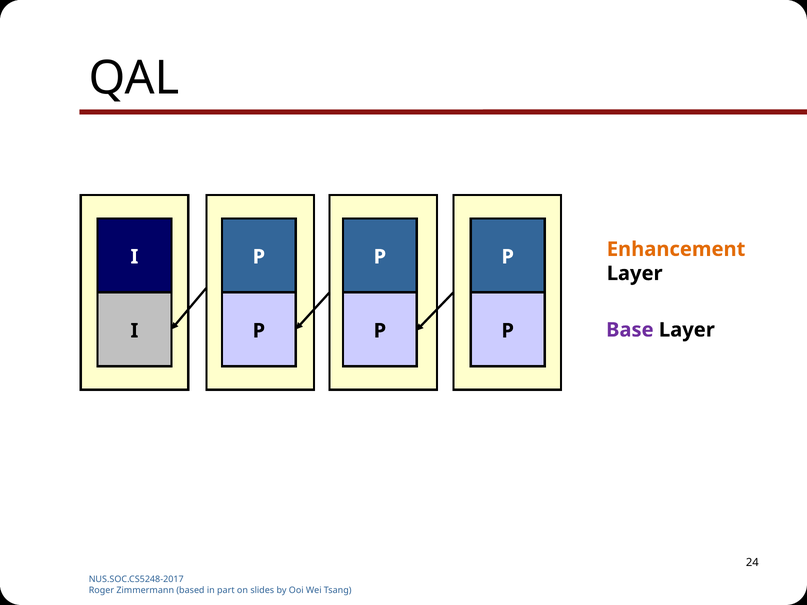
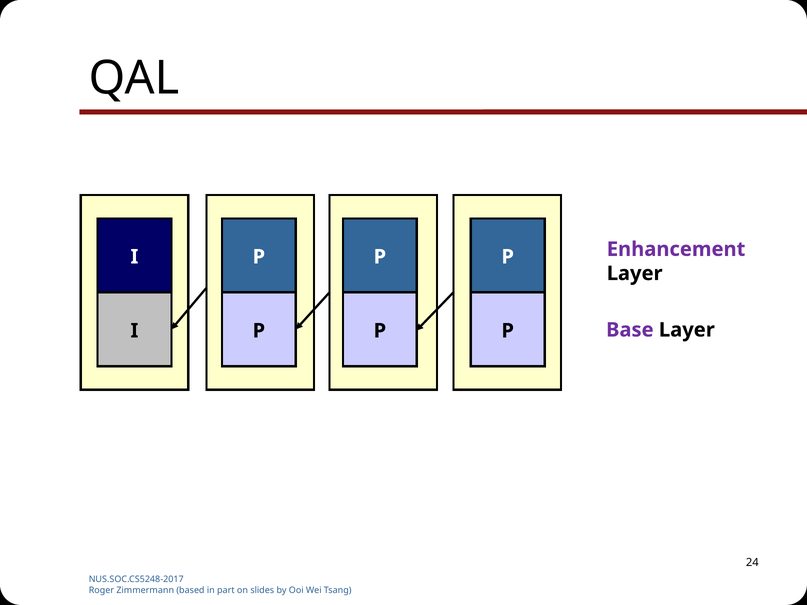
Enhancement colour: orange -> purple
